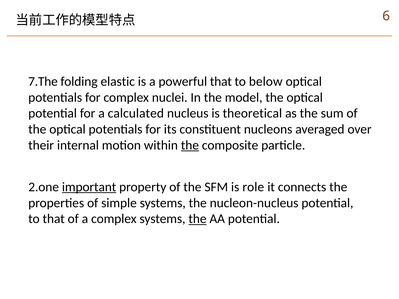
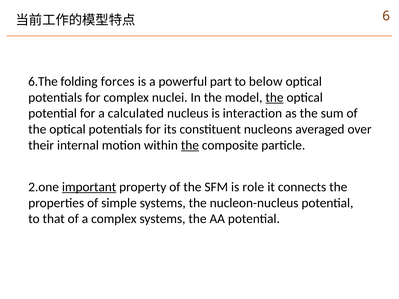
7.The: 7.The -> 6.The
elastic: elastic -> forces
powerful that: that -> part
the at (275, 97) underline: none -> present
theoretical: theoretical -> interaction
the at (197, 219) underline: present -> none
